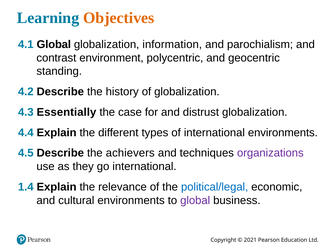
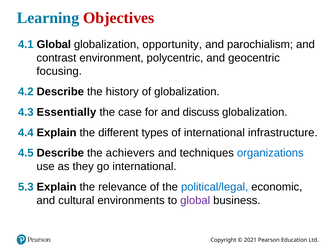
Objectives colour: orange -> red
information: information -> opportunity
standing: standing -> focusing
distrust: distrust -> discuss
international environments: environments -> infrastructure
organizations colour: purple -> blue
1.4: 1.4 -> 5.3
